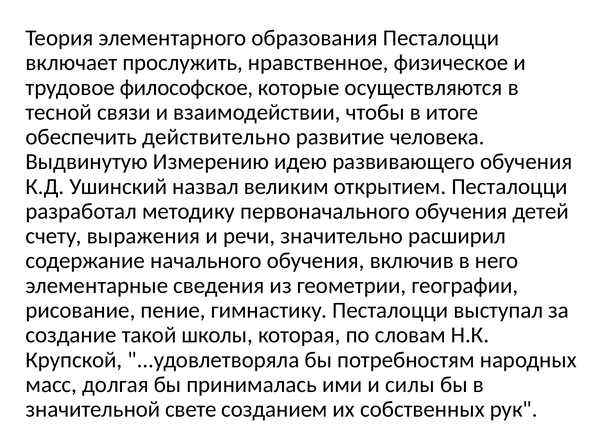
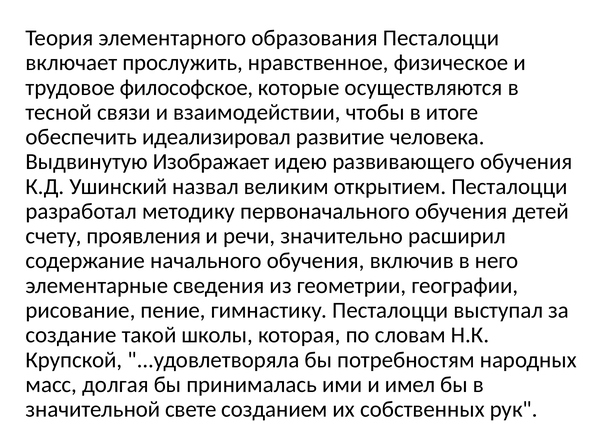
действительно: действительно -> идеализировал
Измерению: Измерению -> Изображает
выражения: выражения -> проявления
силы: силы -> имел
